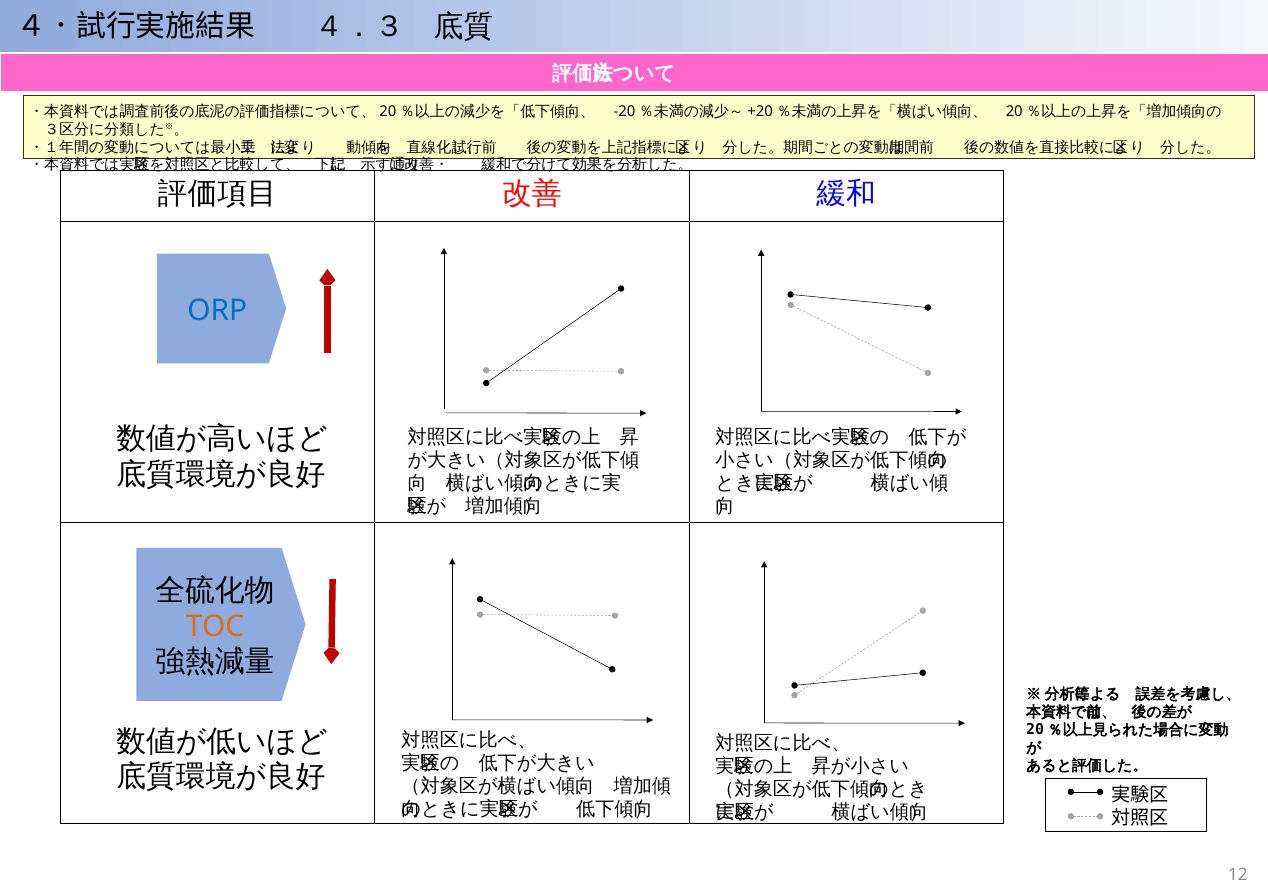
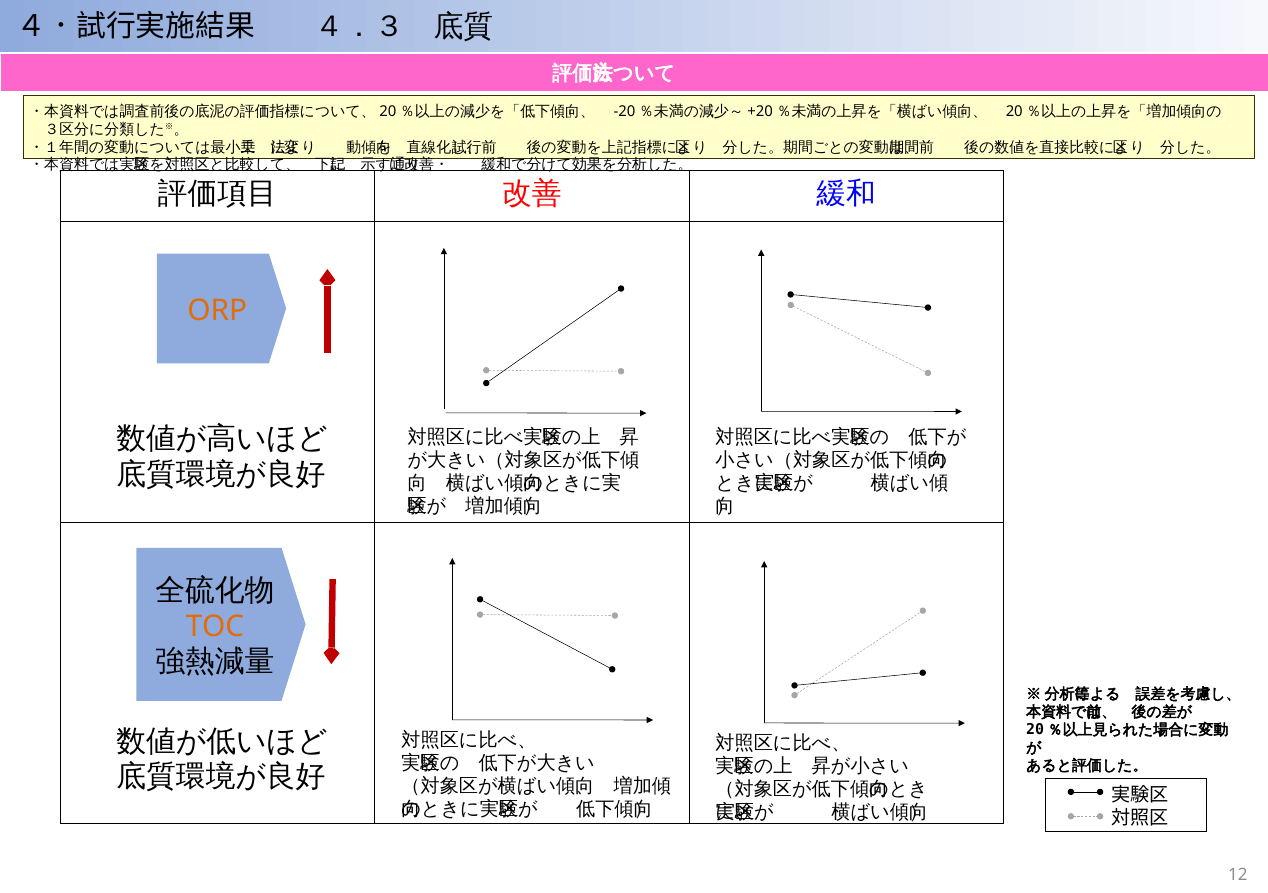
ORP colour: blue -> orange
